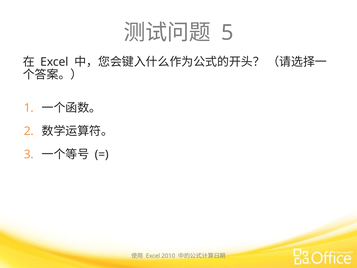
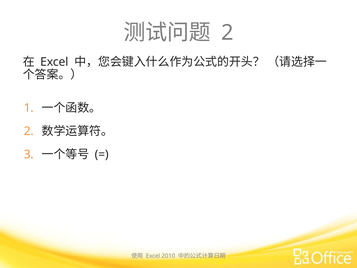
5 at (227, 33): 5 -> 2
